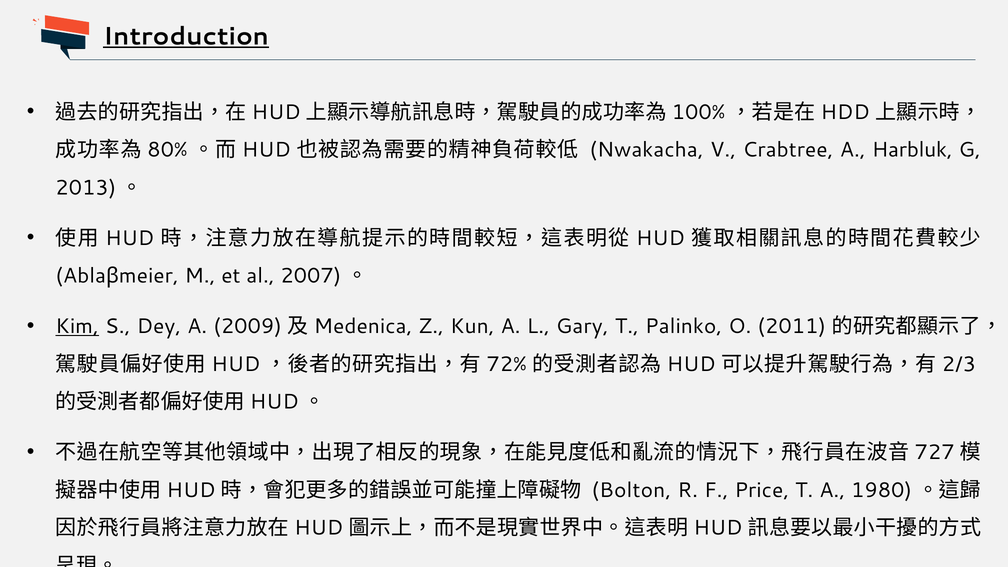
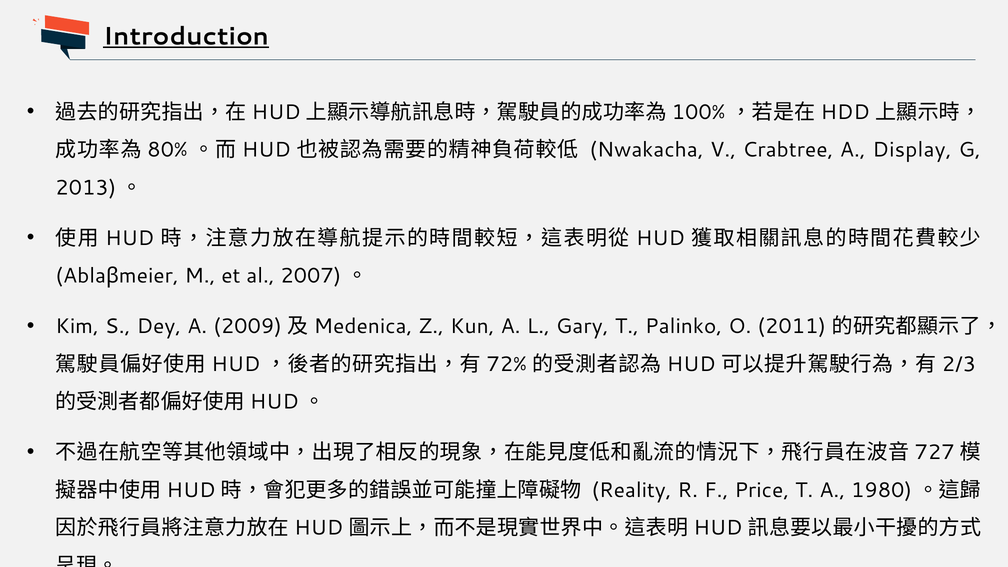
Harbluk: Harbluk -> Display
Kim underline: present -> none
Bolton: Bolton -> Reality
